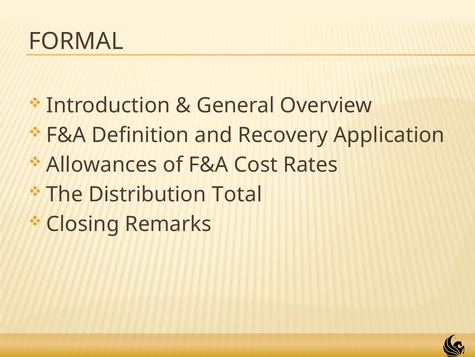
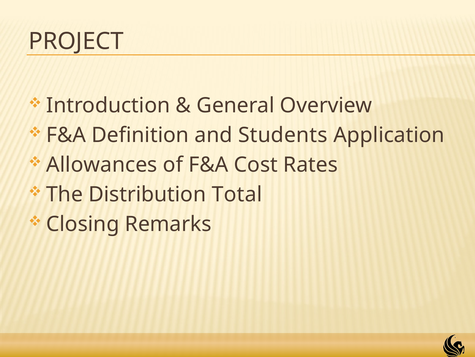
FORMAL: FORMAL -> PROJECT
Recovery: Recovery -> Students
